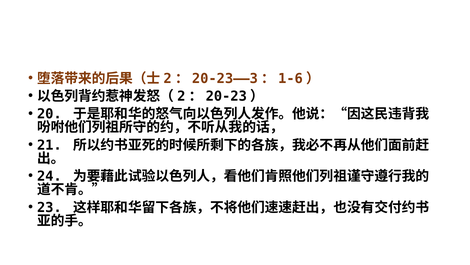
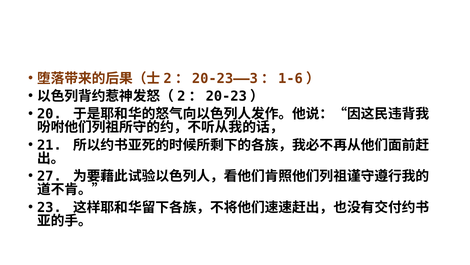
24: 24 -> 27
